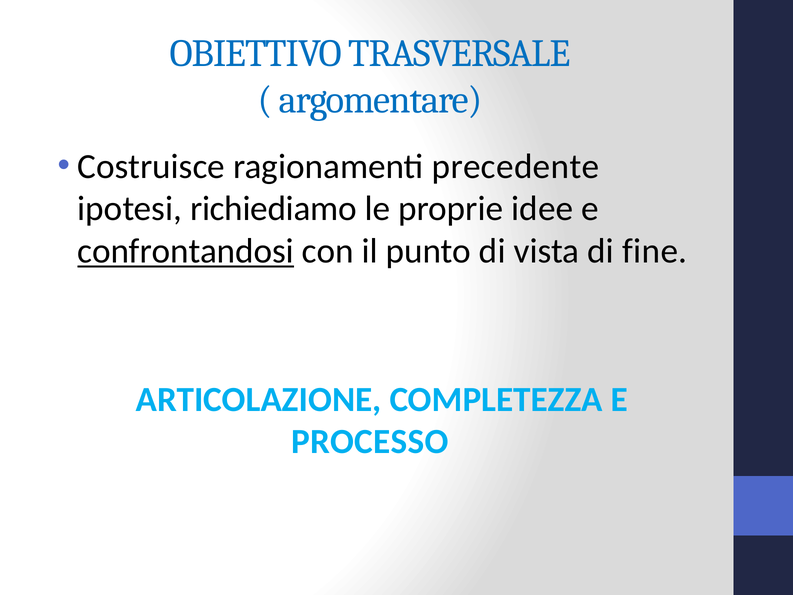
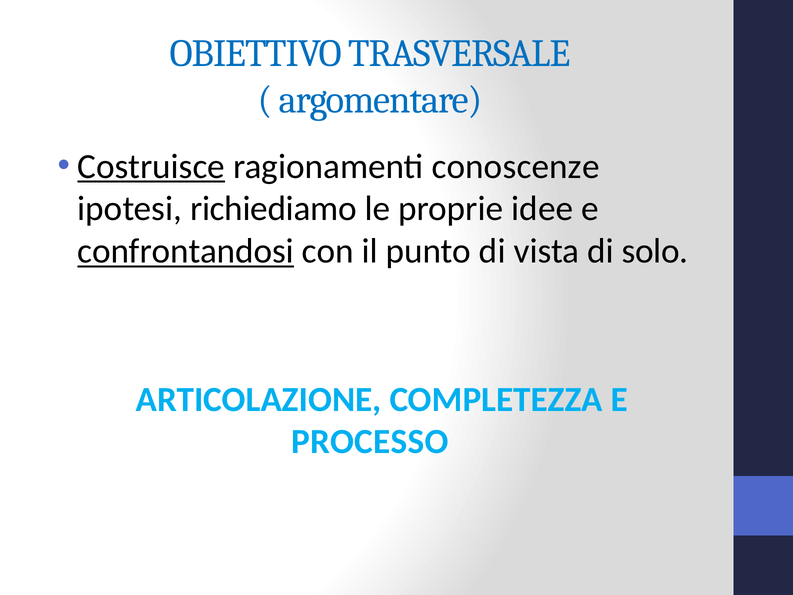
Costruisce underline: none -> present
precedente: precedente -> conoscenze
fine: fine -> solo
